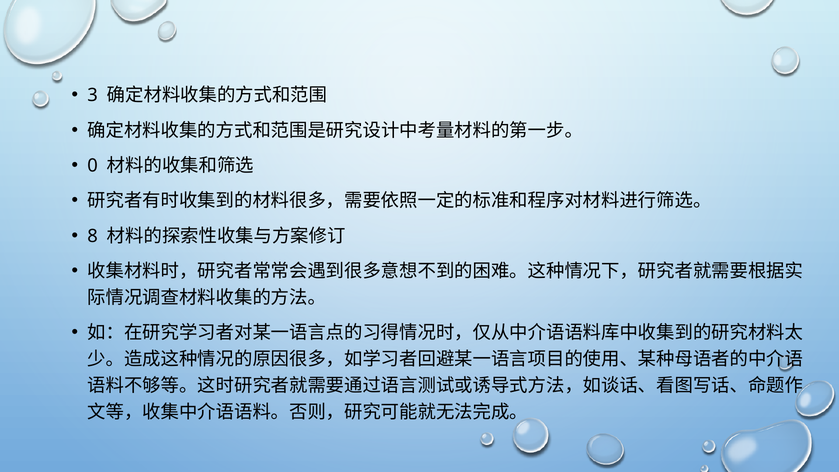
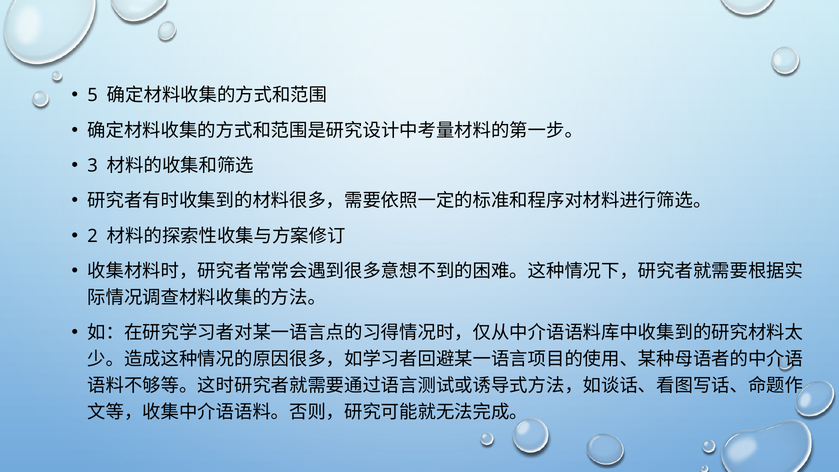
3: 3 -> 5
0: 0 -> 3
8: 8 -> 2
